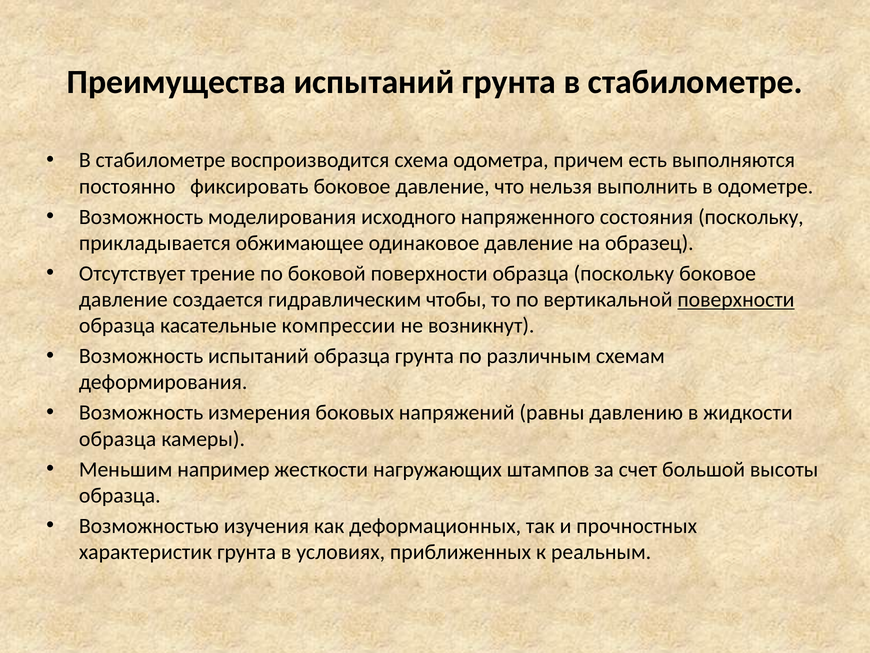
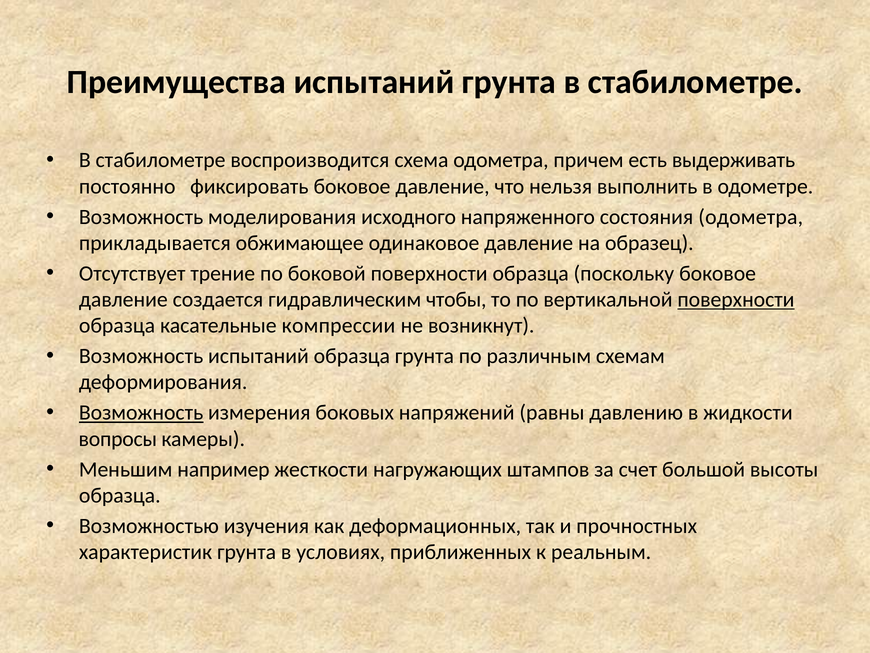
выполняются: выполняются -> выдерживать
состояния поскольку: поскольку -> одометра
Возможность at (141, 412) underline: none -> present
образца at (118, 439): образца -> вопросы
